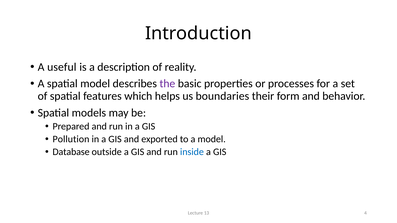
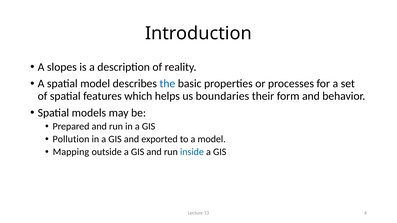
useful: useful -> slopes
the colour: purple -> blue
Database: Database -> Mapping
